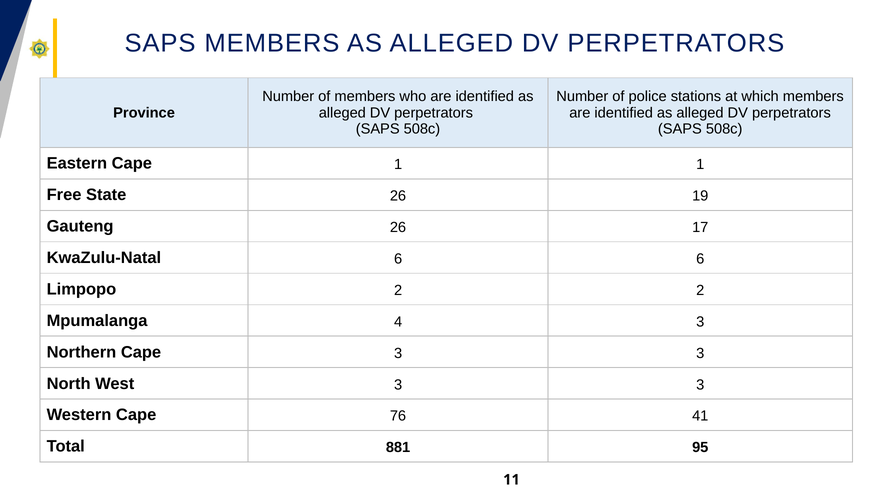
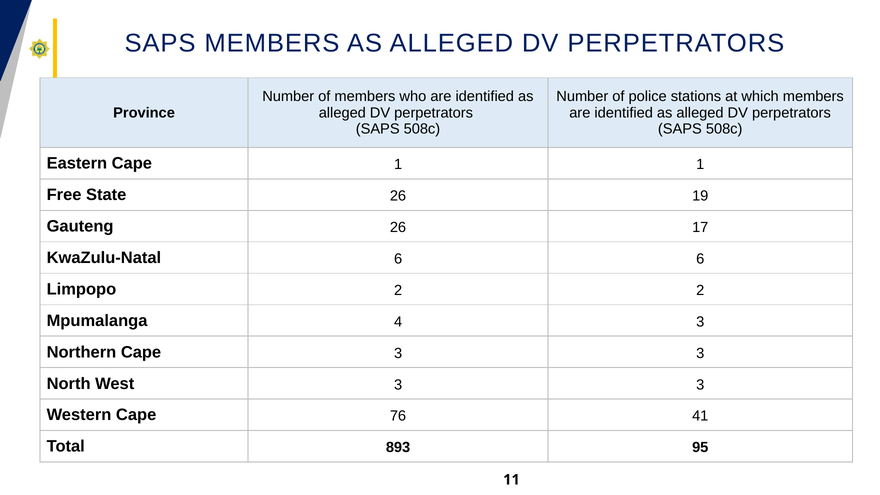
881: 881 -> 893
